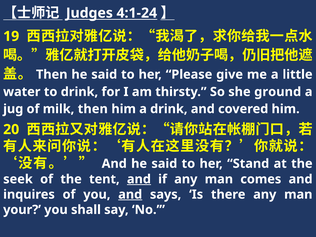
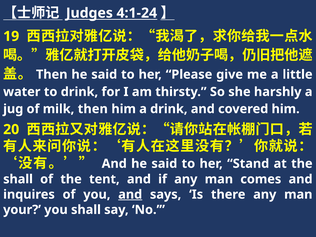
ground: ground -> harshly
seek at (18, 179): seek -> shall
and at (139, 179) underline: present -> none
